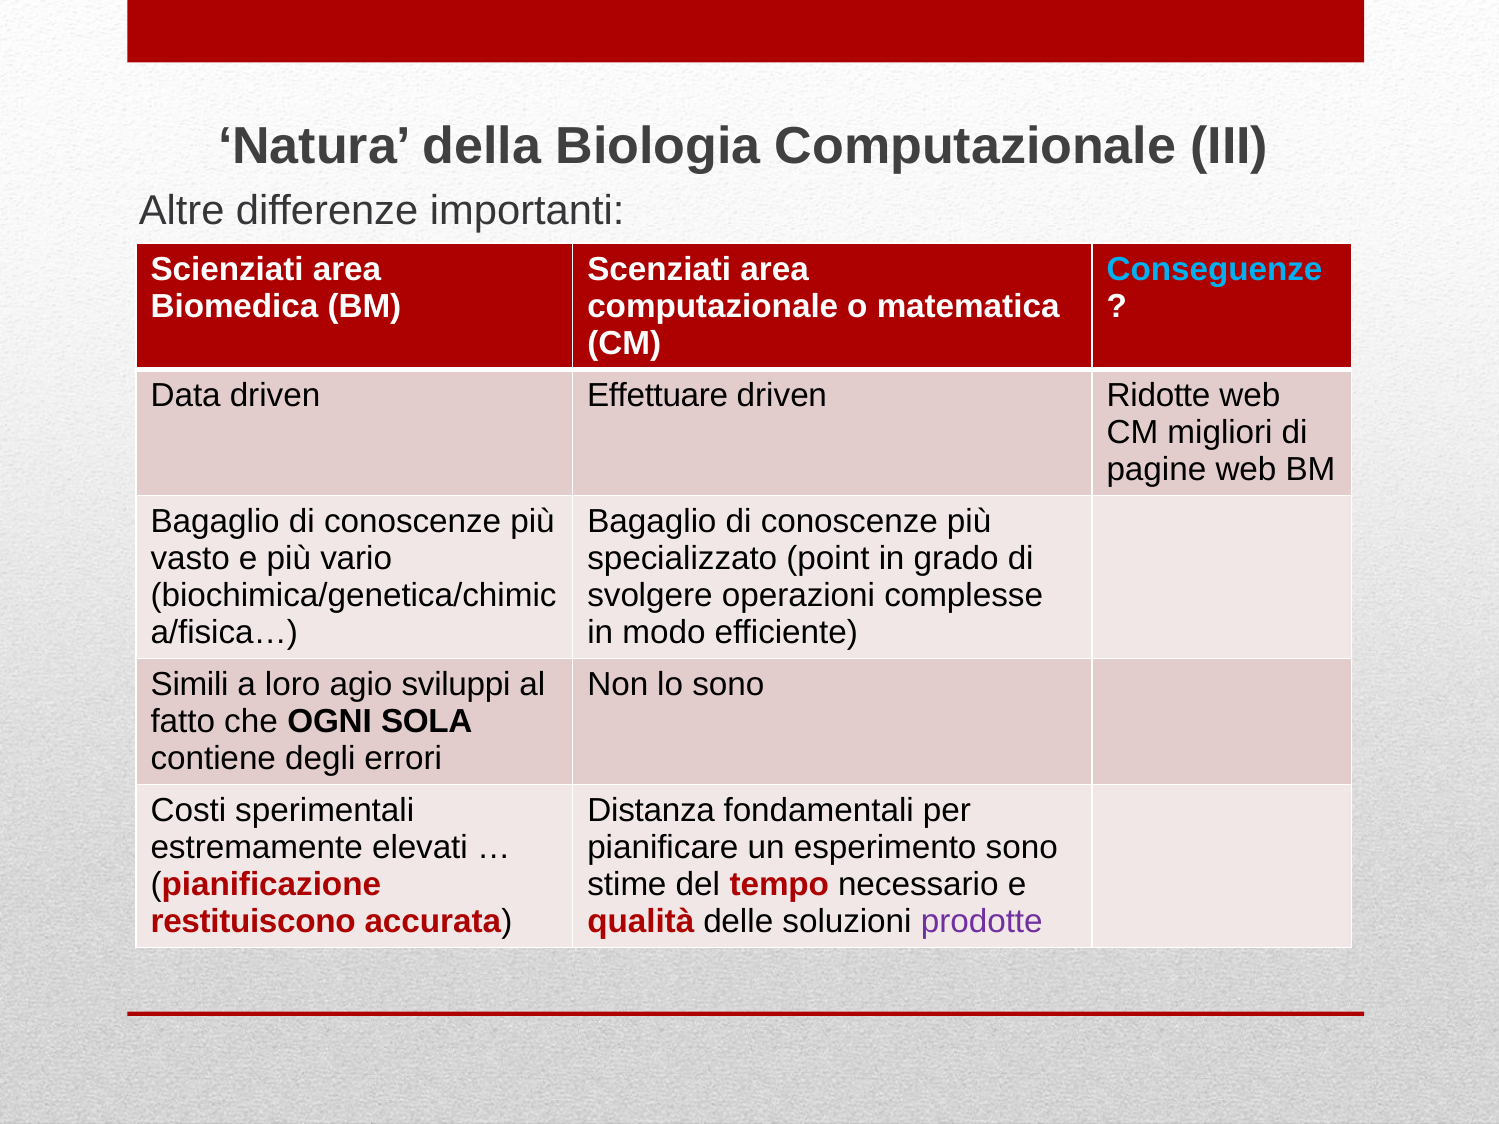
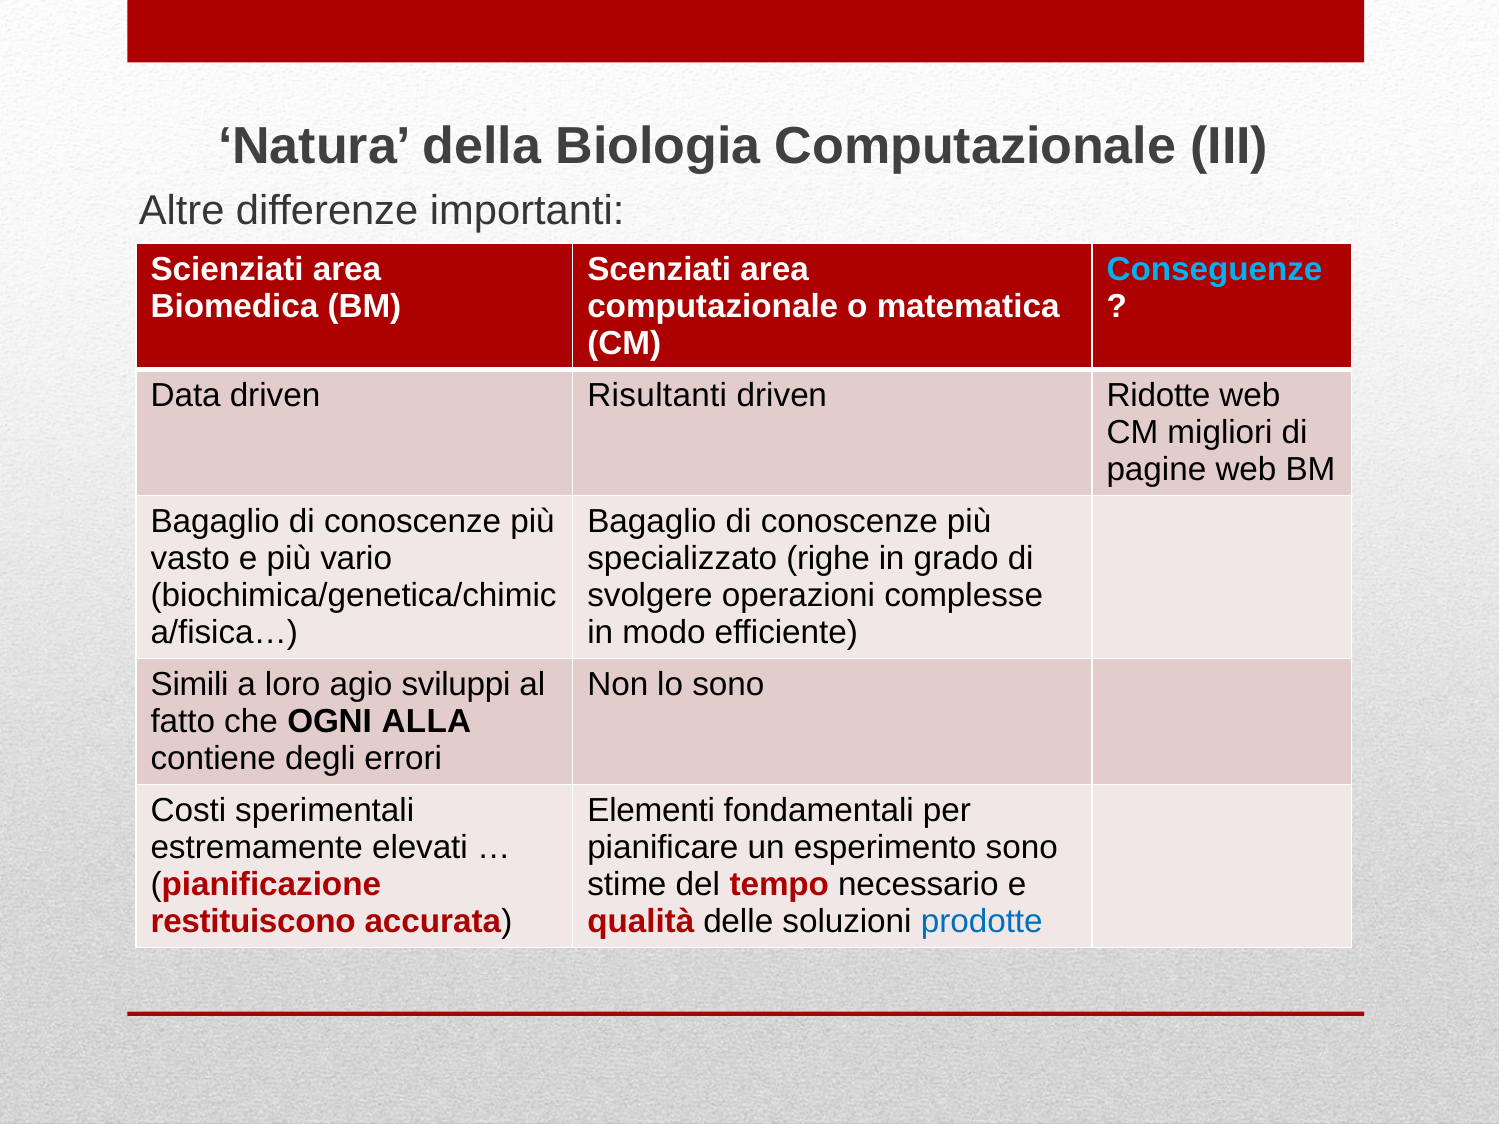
Effettuare: Effettuare -> Risultanti
point: point -> righe
SOLA: SOLA -> ALLA
Distanza: Distanza -> Elementi
prodotte colour: purple -> blue
